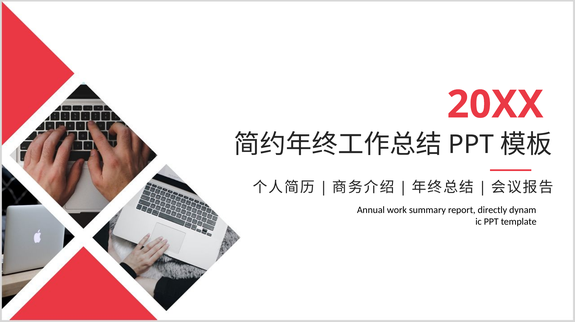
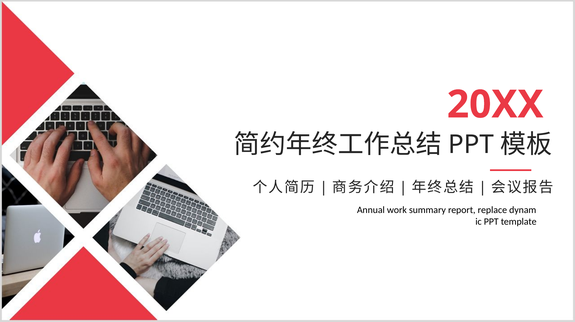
directly: directly -> replace
